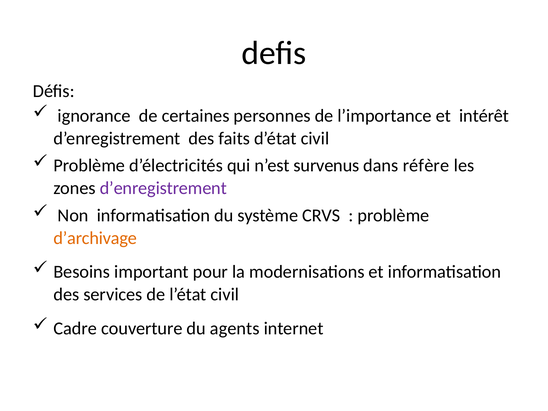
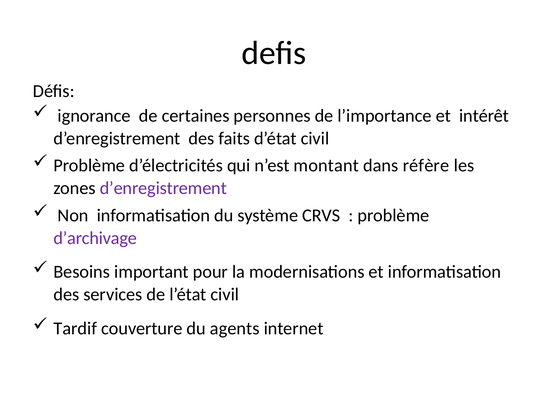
survenus: survenus -> montant
d’archivage colour: orange -> purple
Cadre: Cadre -> Tardif
